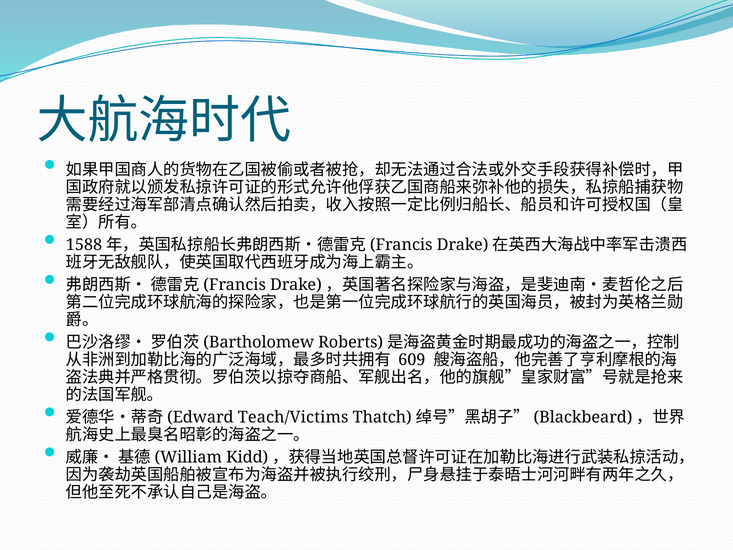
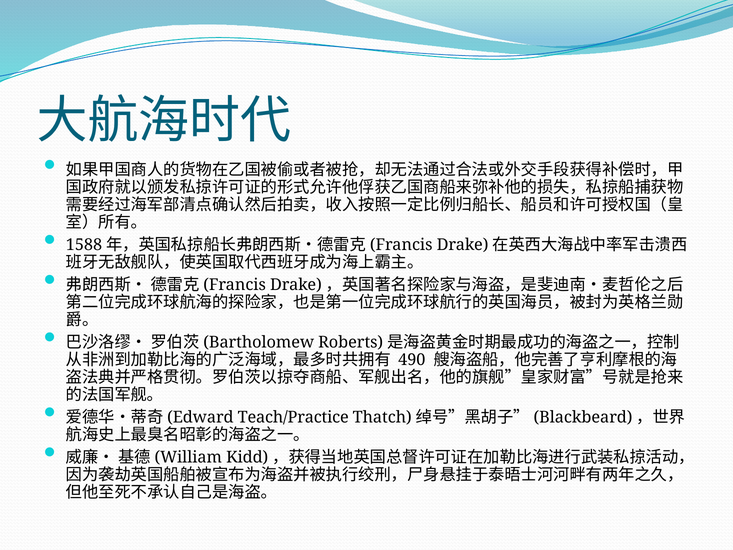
609: 609 -> 490
Teach/Victims: Teach/Victims -> Teach/Practice
